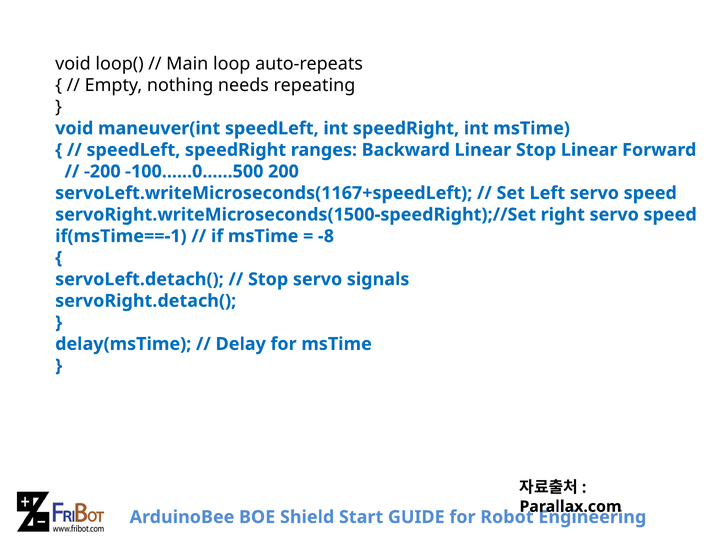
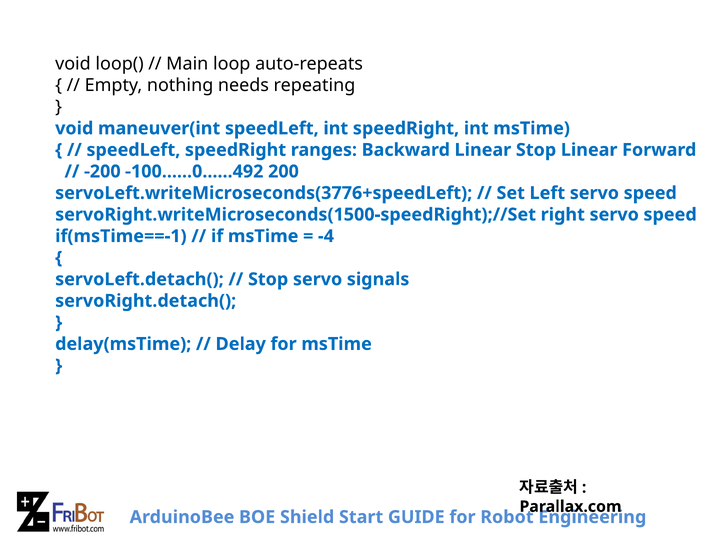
-100......0......500: -100......0......500 -> -100......0......492
servoLeft.writeMicroseconds(1167+speedLeft: servoLeft.writeMicroseconds(1167+speedLeft -> servoLeft.writeMicroseconds(3776+speedLeft
-8: -8 -> -4
